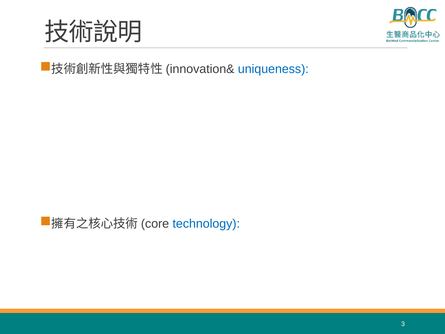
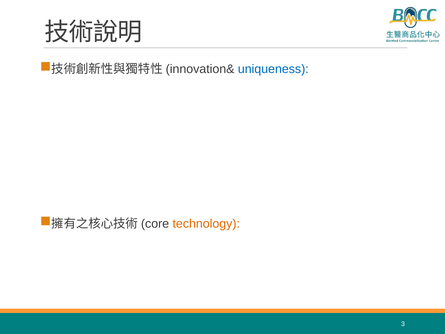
technology colour: blue -> orange
